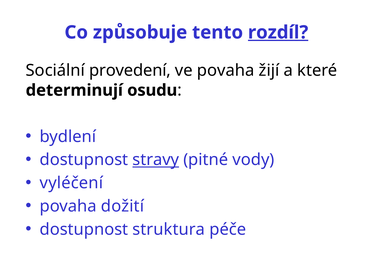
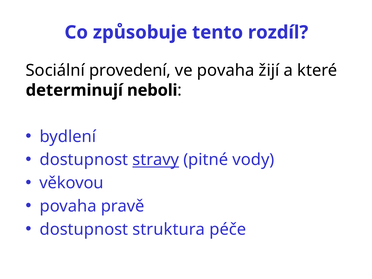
rozdíl underline: present -> none
osudu: osudu -> neboli
vyléčení: vyléčení -> věkovou
dožití: dožití -> pravě
